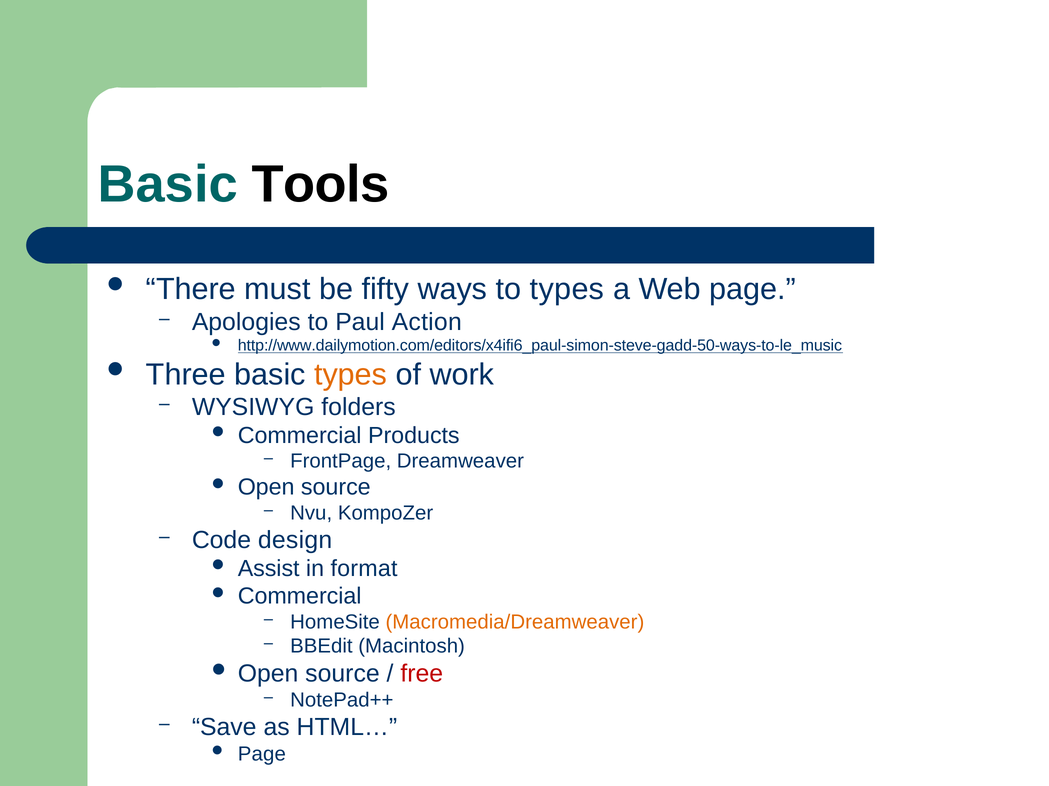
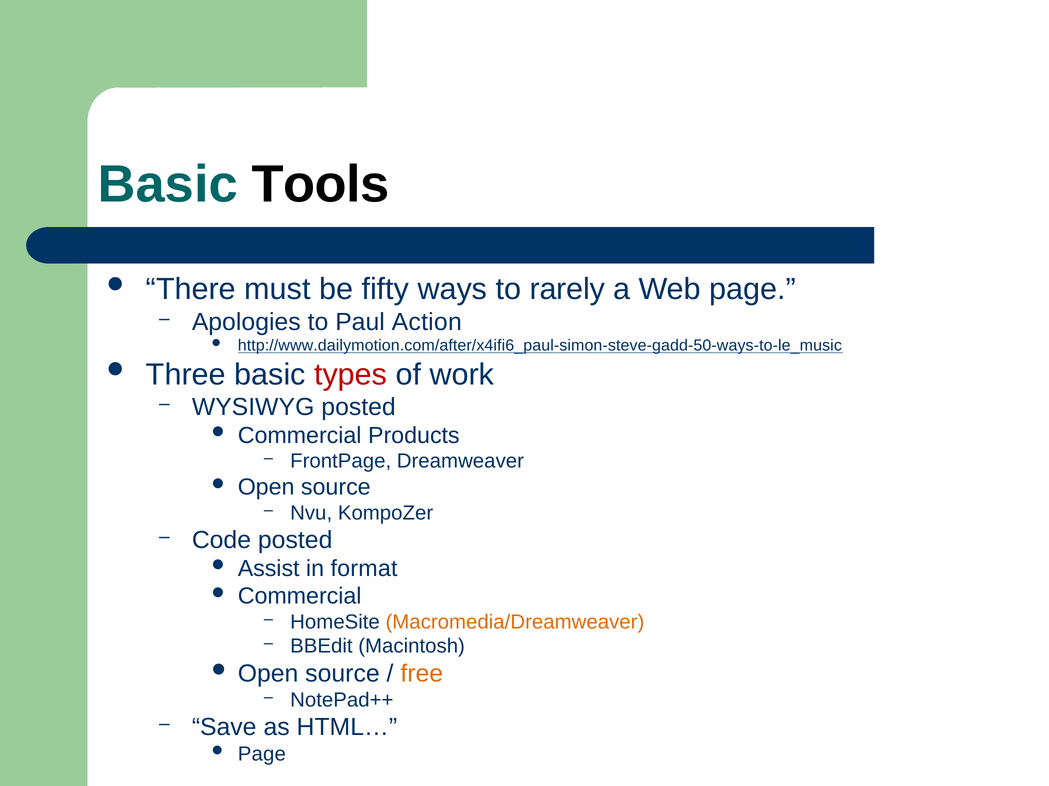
to types: types -> rarely
http://www.dailymotion.com/editors/x4ifi6_paul-simon-steve-gadd-50-ways-to-le_music: http://www.dailymotion.com/editors/x4ifi6_paul-simon-steve-gadd-50-ways-to-le_music -> http://www.dailymotion.com/after/x4ifi6_paul-simon-steve-gadd-50-ways-to-le_music
types at (351, 375) colour: orange -> red
WYSIWYG folders: folders -> posted
Code design: design -> posted
free colour: red -> orange
